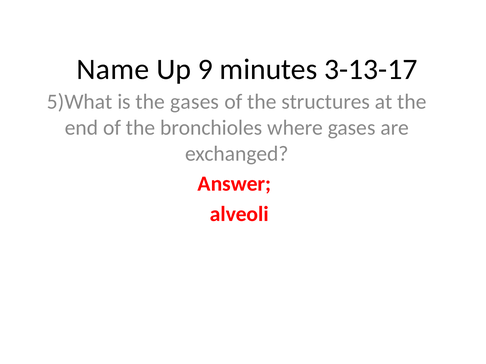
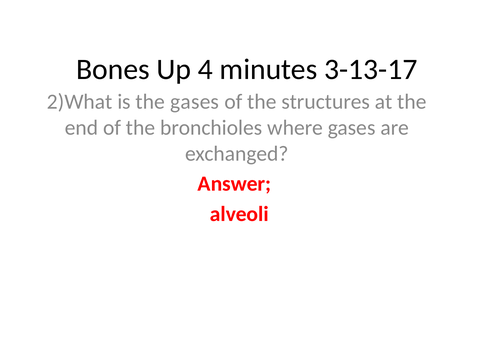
Name: Name -> Bones
9: 9 -> 4
5)What: 5)What -> 2)What
